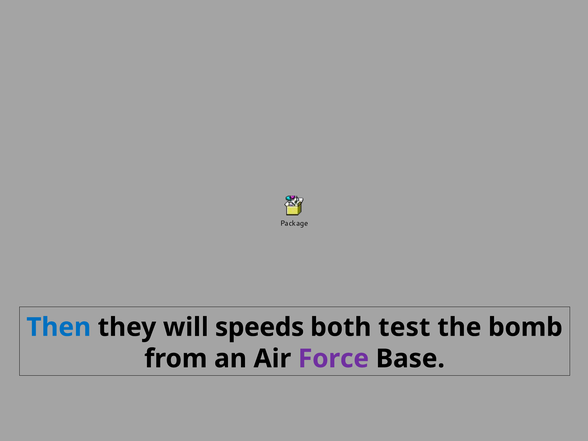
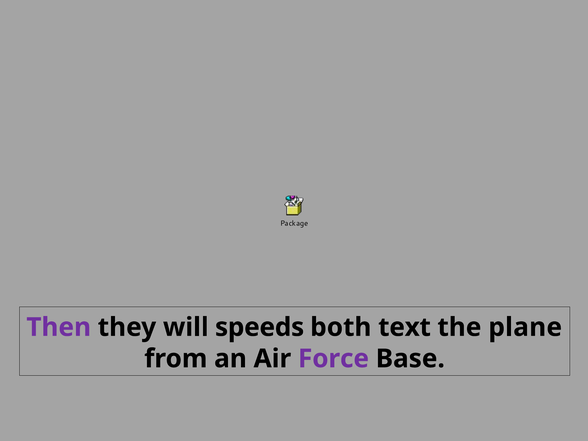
Then colour: blue -> purple
test: test -> text
bomb: bomb -> plane
